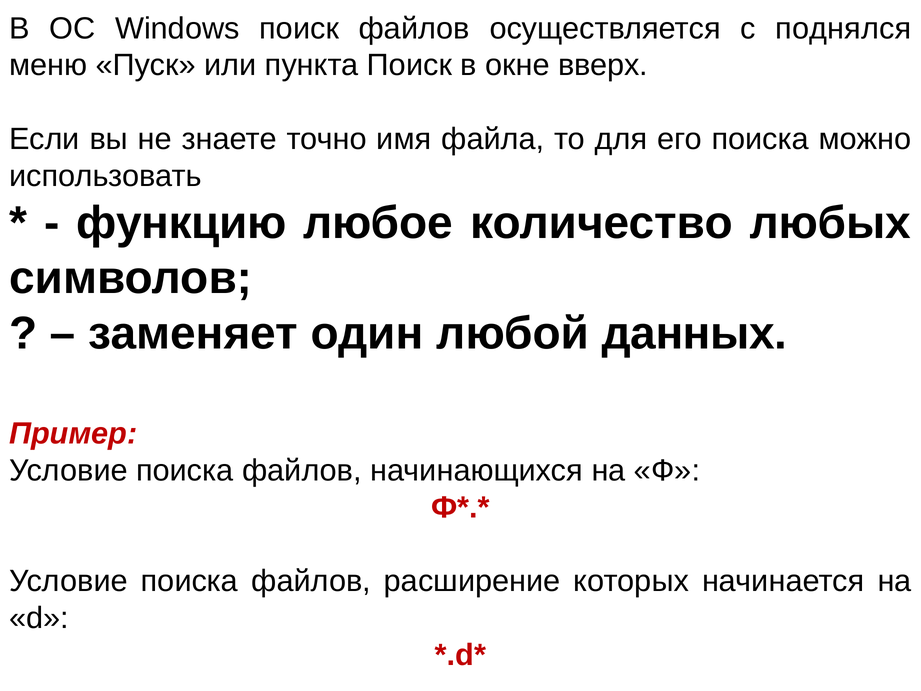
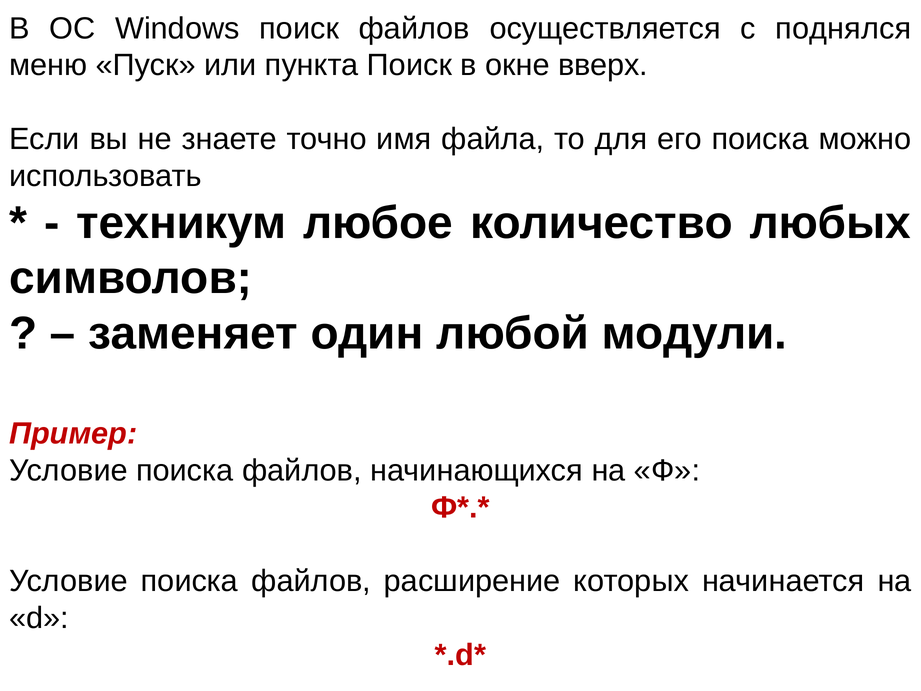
функцию: функцию -> техникум
данных: данных -> модули
